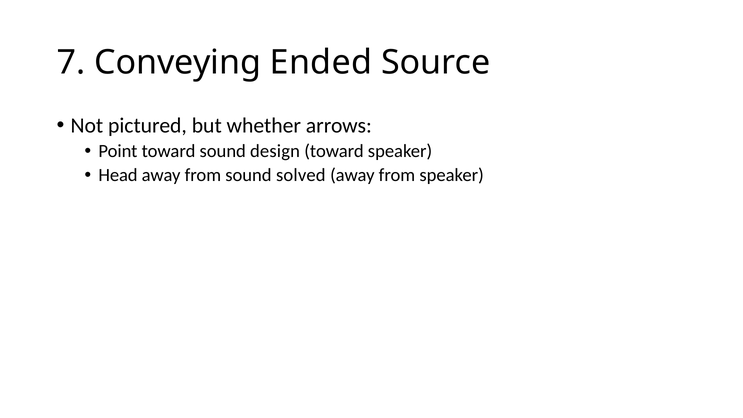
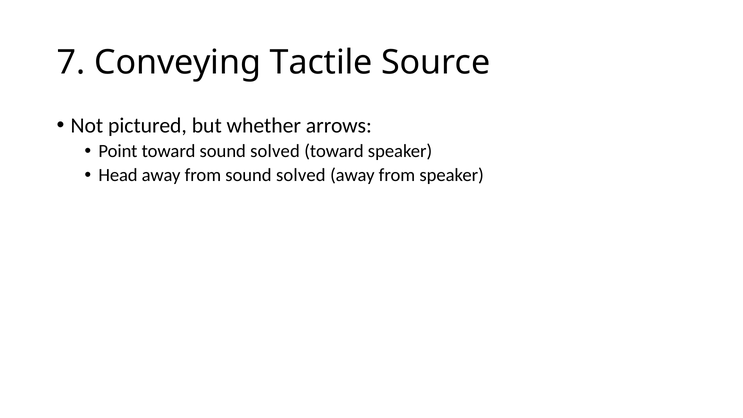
Ended: Ended -> Tactile
toward sound design: design -> solved
